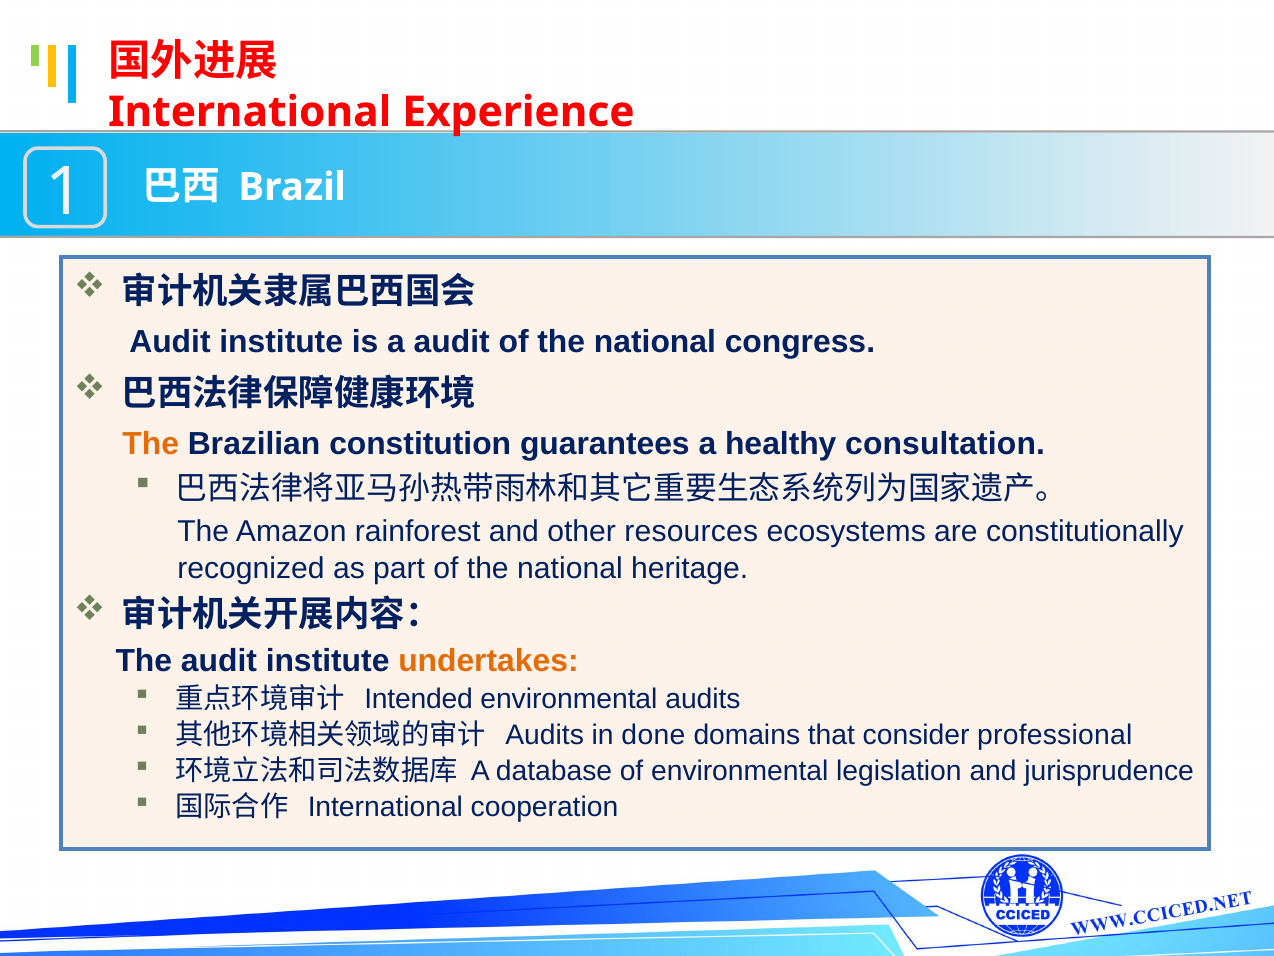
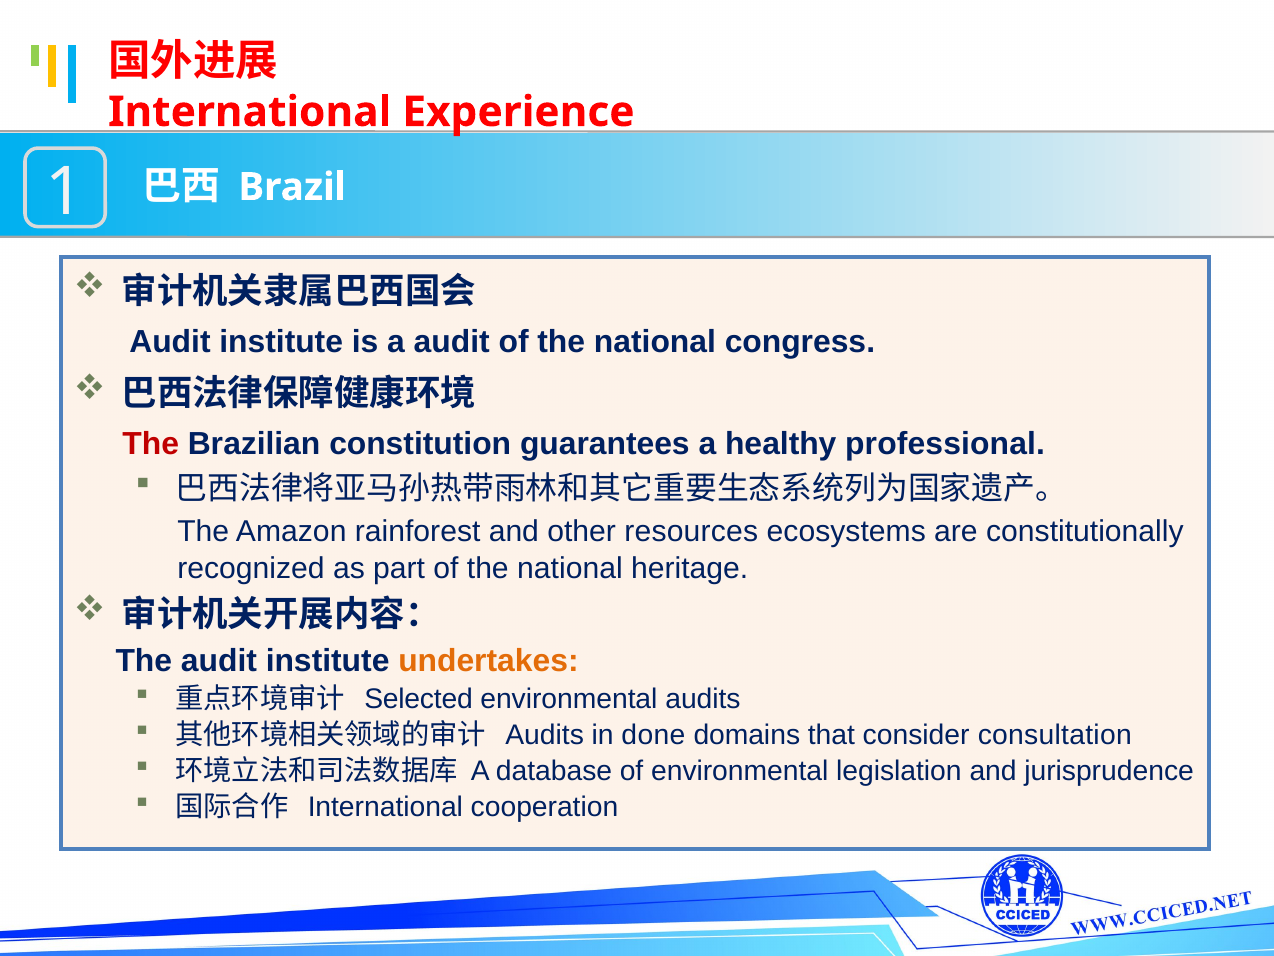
The at (151, 444) colour: orange -> red
consultation: consultation -> professional
Intended: Intended -> Selected
professional: professional -> consultation
